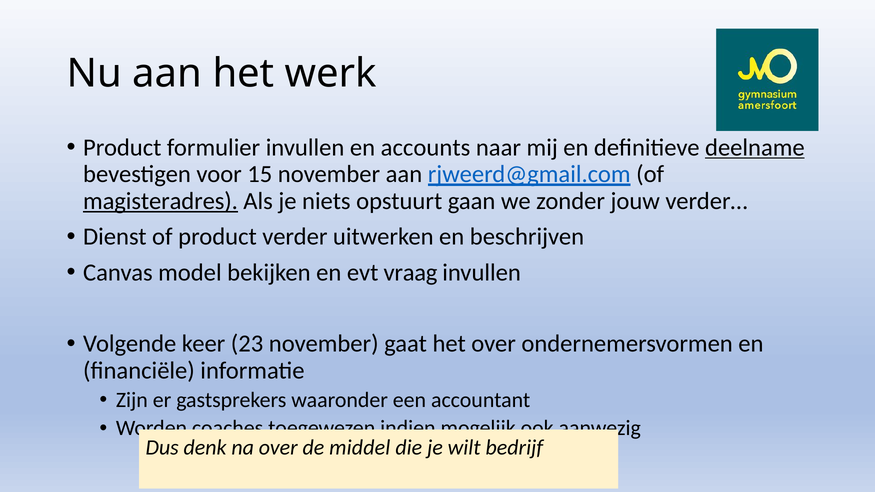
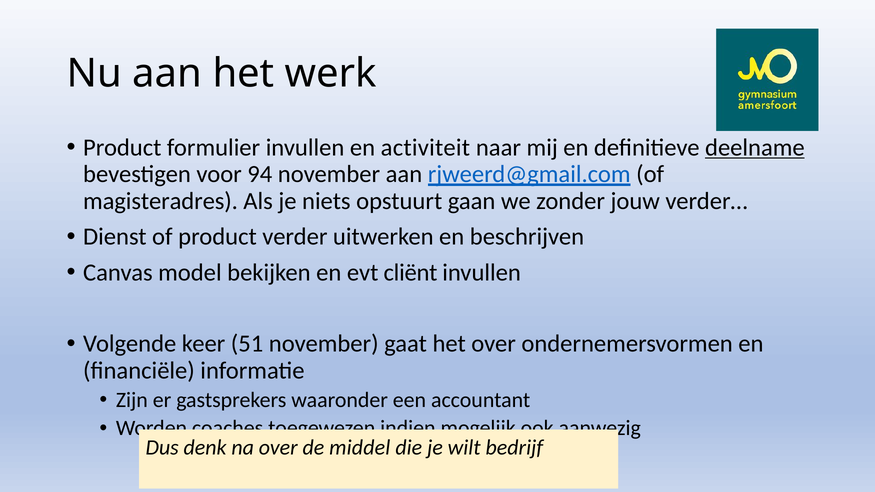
accounts: accounts -> activiteit
15: 15 -> 94
magisteradres underline: present -> none
vraag: vraag -> cliënt
23: 23 -> 51
